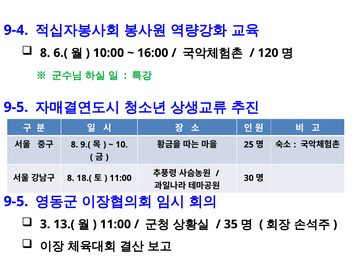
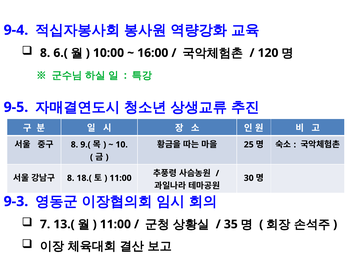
9-5 at (16, 202): 9-5 -> 9-3
3: 3 -> 7
